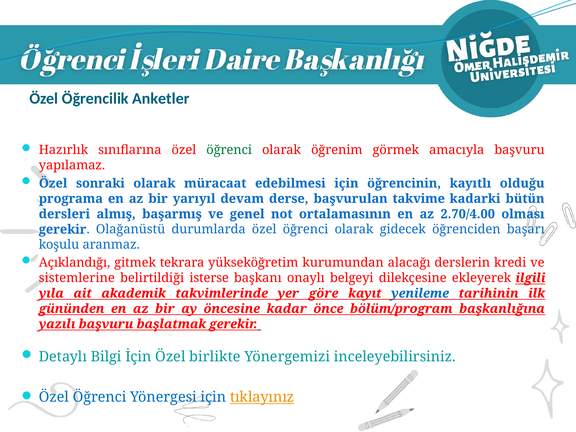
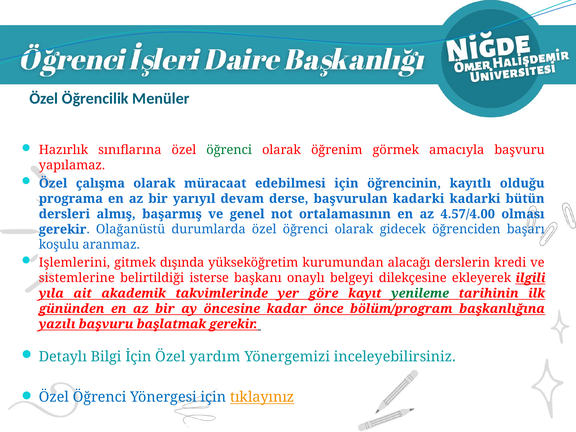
Anketler: Anketler -> Menüler
sonraki: sonraki -> çalışma
başvurulan takvime: takvime -> kadarki
2.70/4.00: 2.70/4.00 -> 4.57/4.00
Açıklandığı: Açıklandığı -> Işlemlerini
tekrara: tekrara -> dışında
yenileme colour: blue -> green
birlikte: birlikte -> yardım
